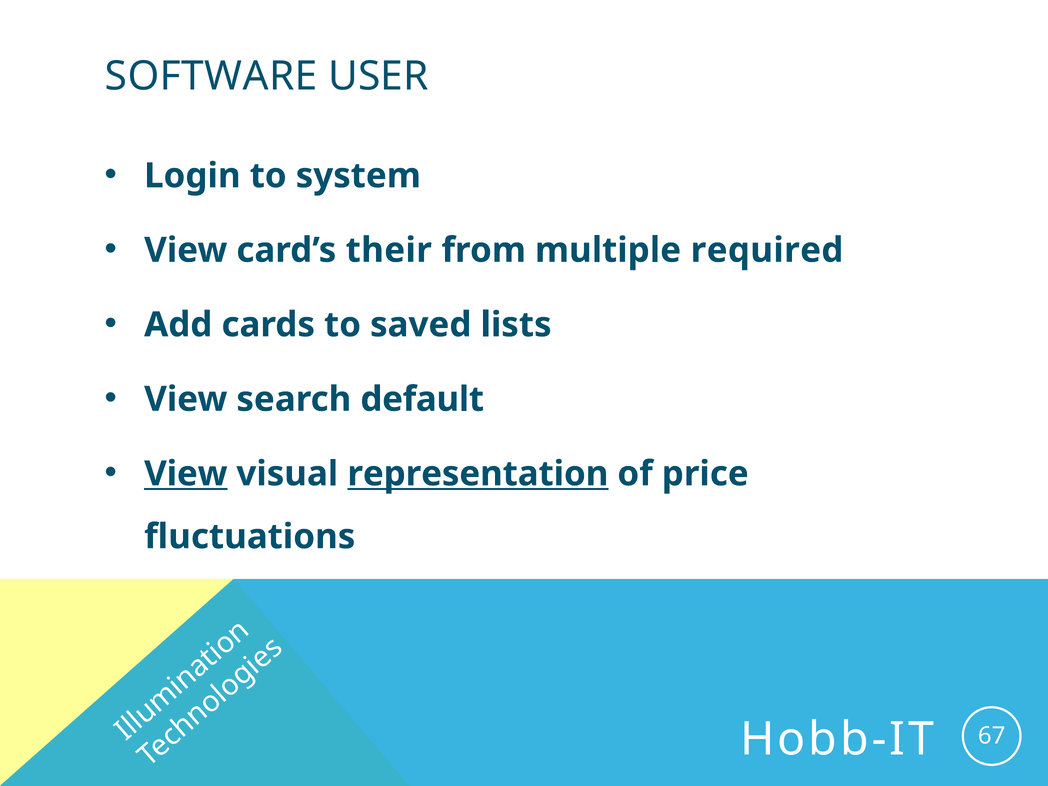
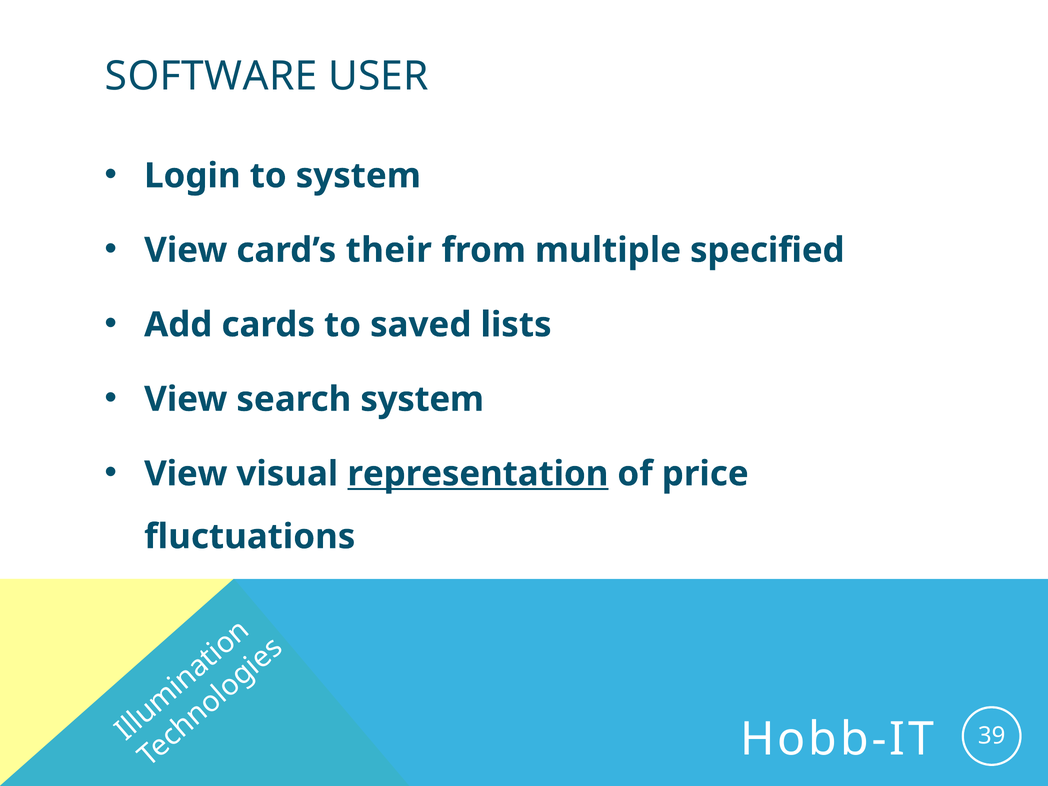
required: required -> specified
search default: default -> system
View at (186, 474) underline: present -> none
67: 67 -> 39
